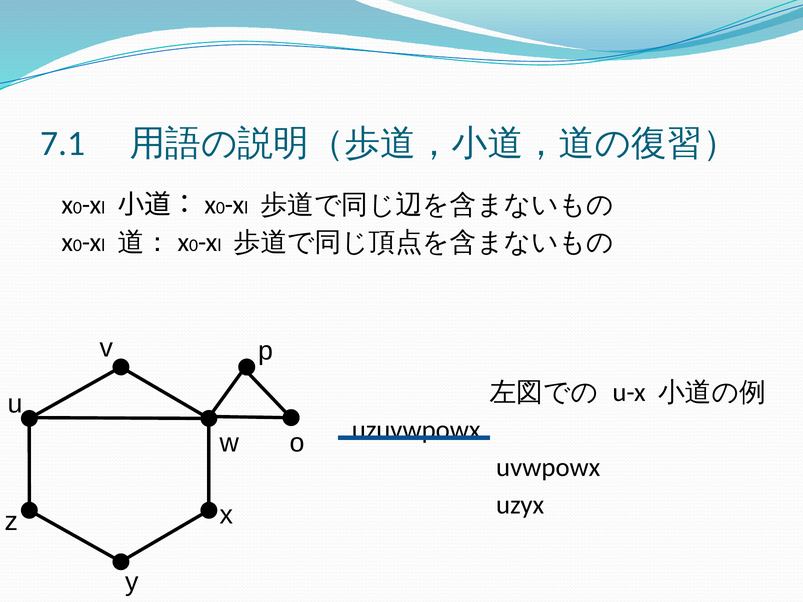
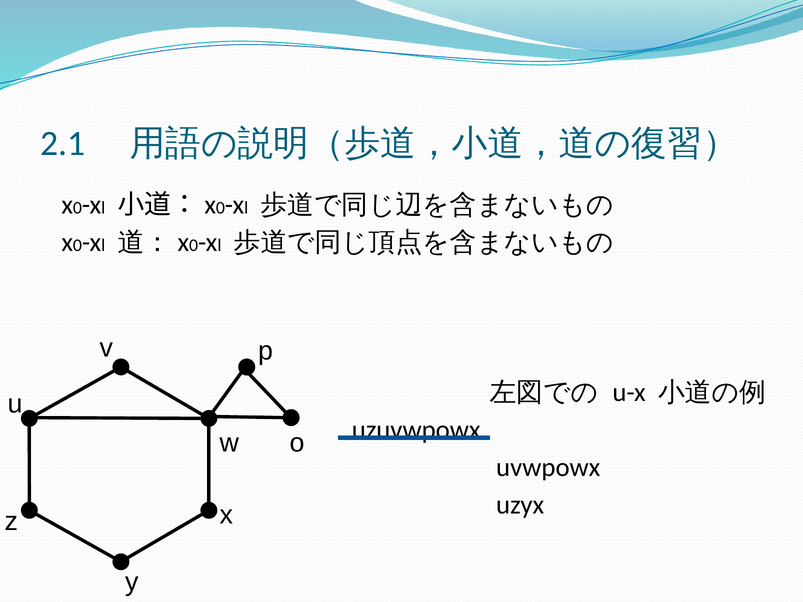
7.1: 7.1 -> 2.1
